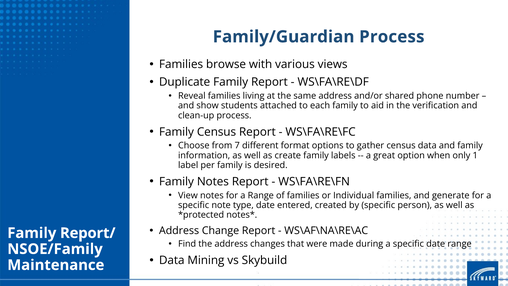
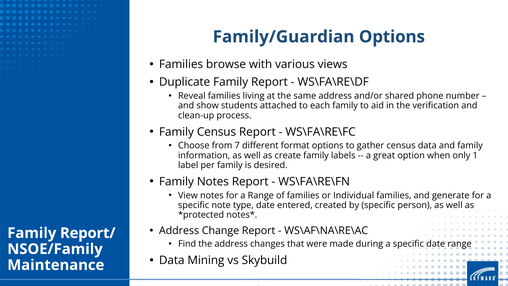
Family/Guardian Process: Process -> Options
